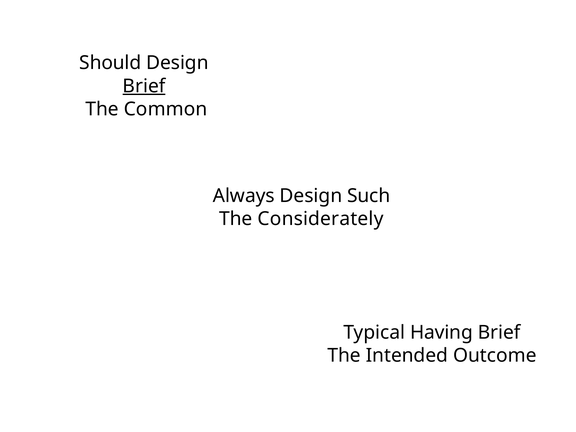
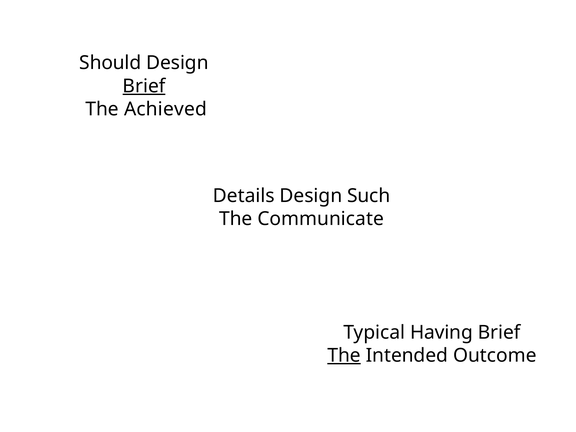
Common: Common -> Achieved
Always: Always -> Details
Considerately: Considerately -> Communicate
The at (344, 355) underline: none -> present
